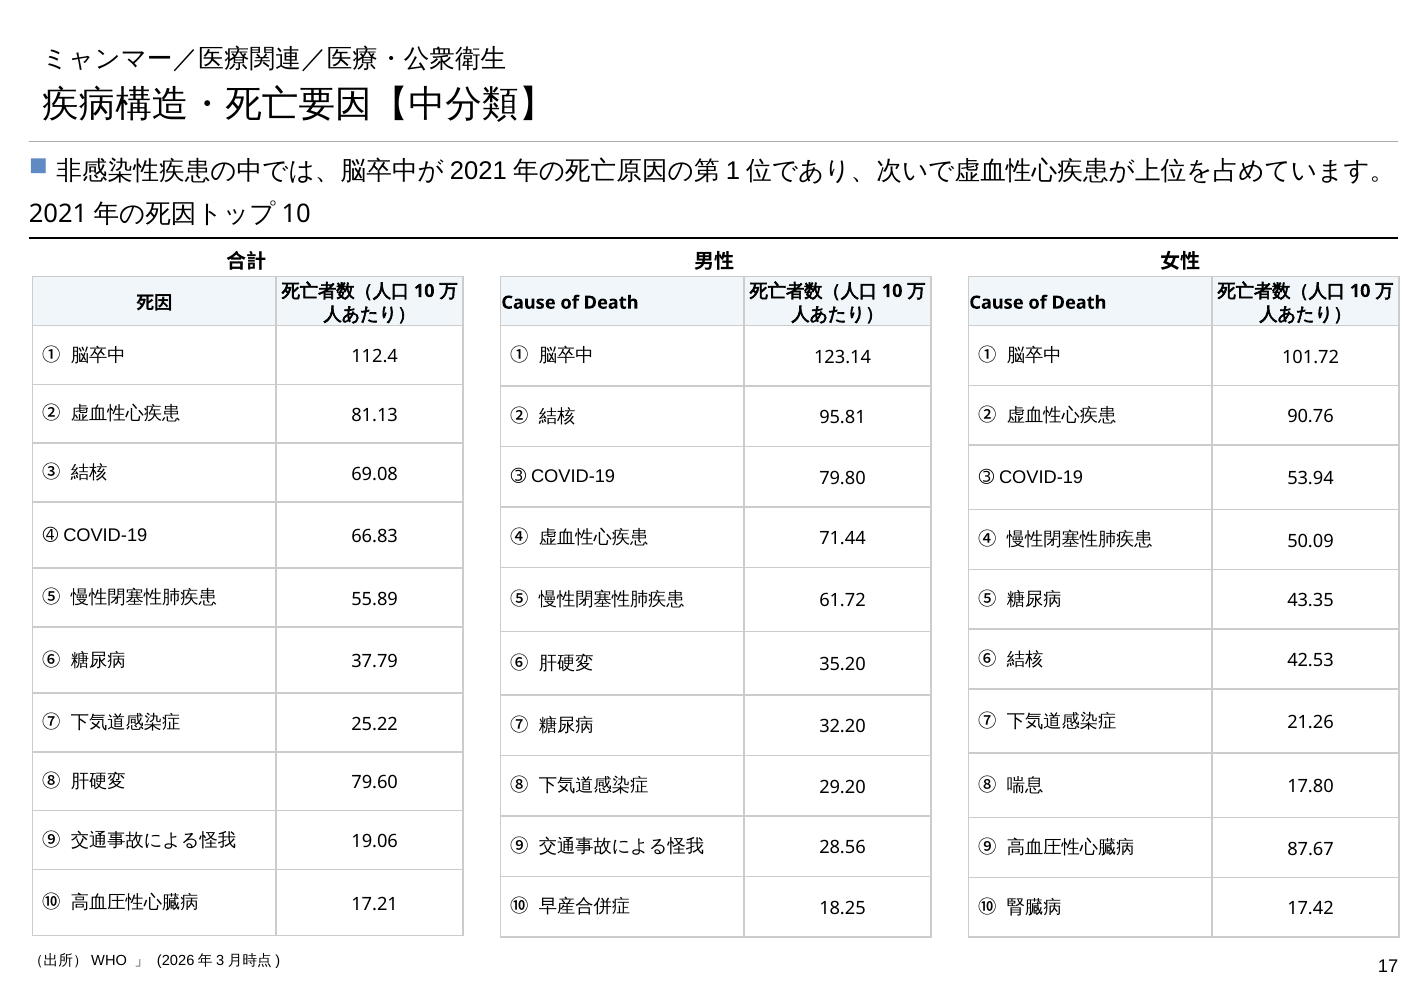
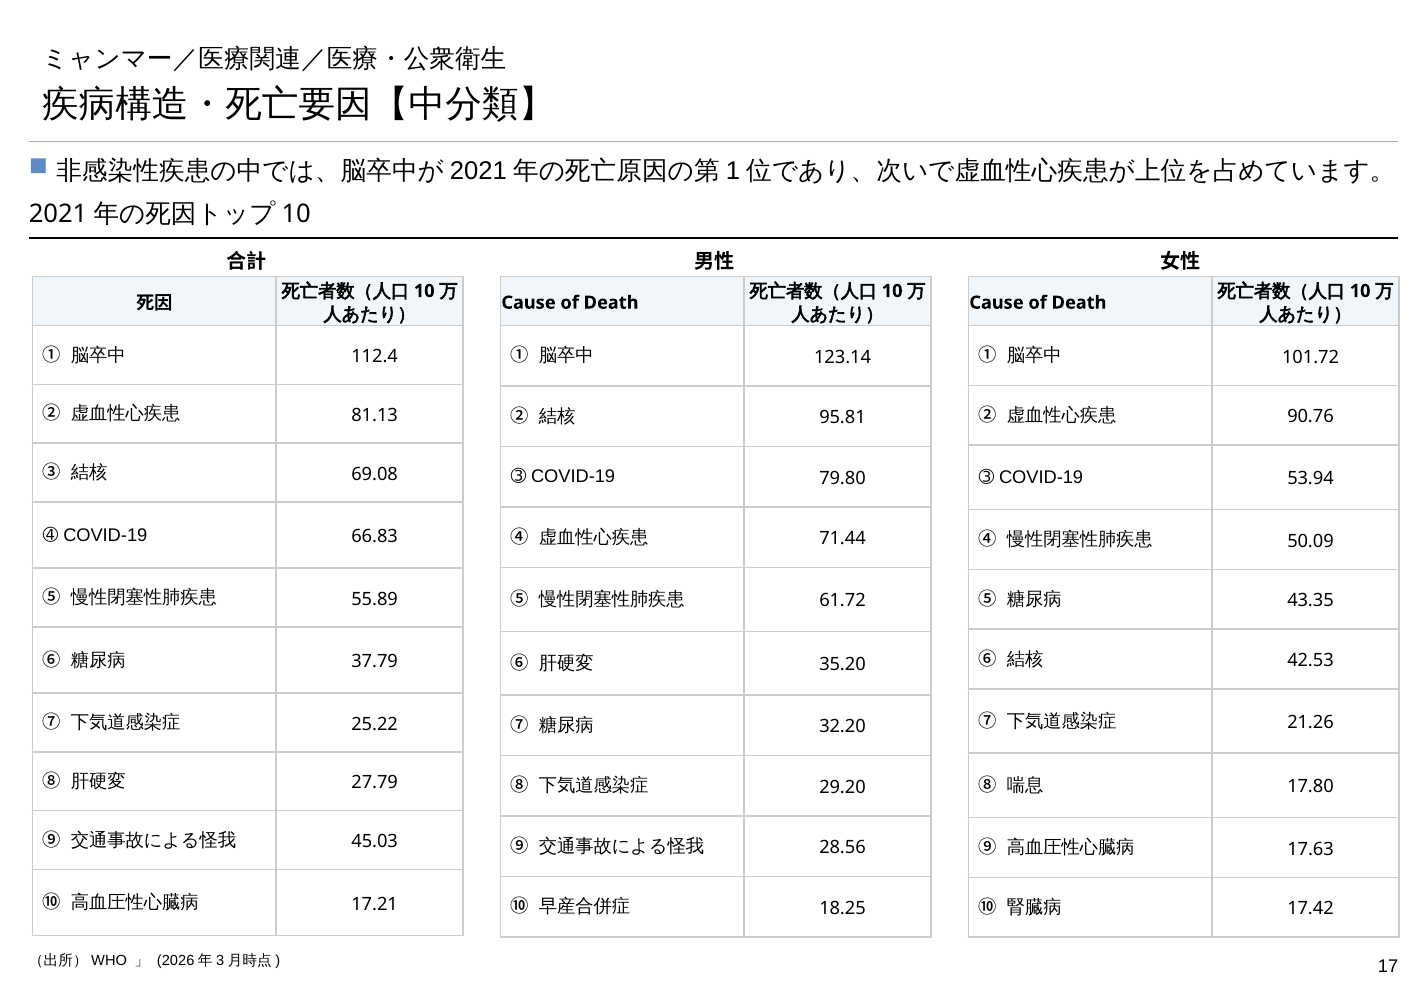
79.60: 79.60 -> 27.79
19.06: 19.06 -> 45.03
87.67: 87.67 -> 17.63
